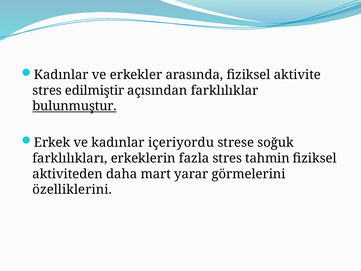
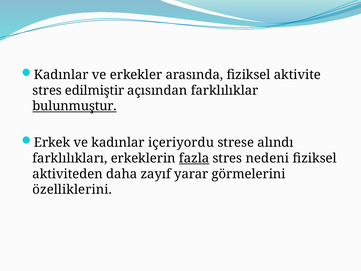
soğuk: soğuk -> alındı
fazla underline: none -> present
tahmin: tahmin -> nedeni
mart: mart -> zayıf
